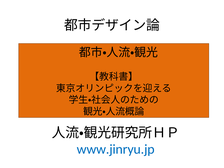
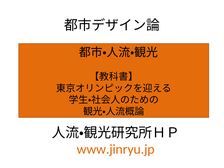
www.jinryu.jp colour: blue -> orange
